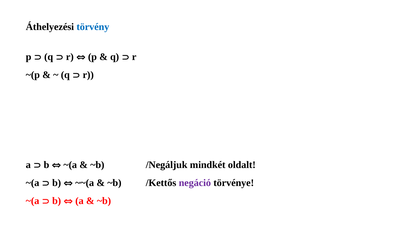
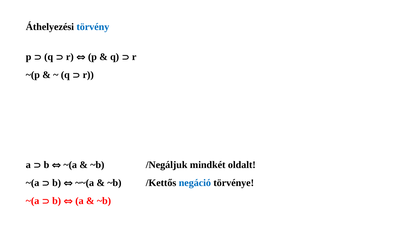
negáció colour: purple -> blue
